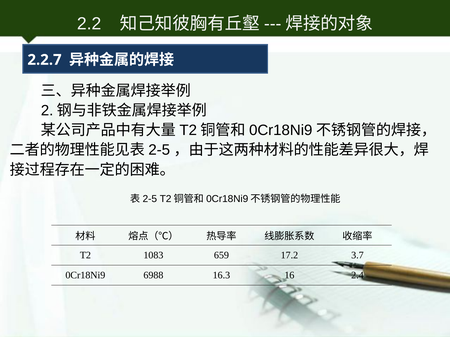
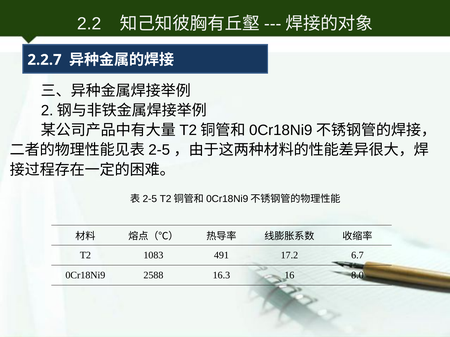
659: 659 -> 491
3.7: 3.7 -> 6.7
6988: 6988 -> 2588
2.4: 2.4 -> 8.0
